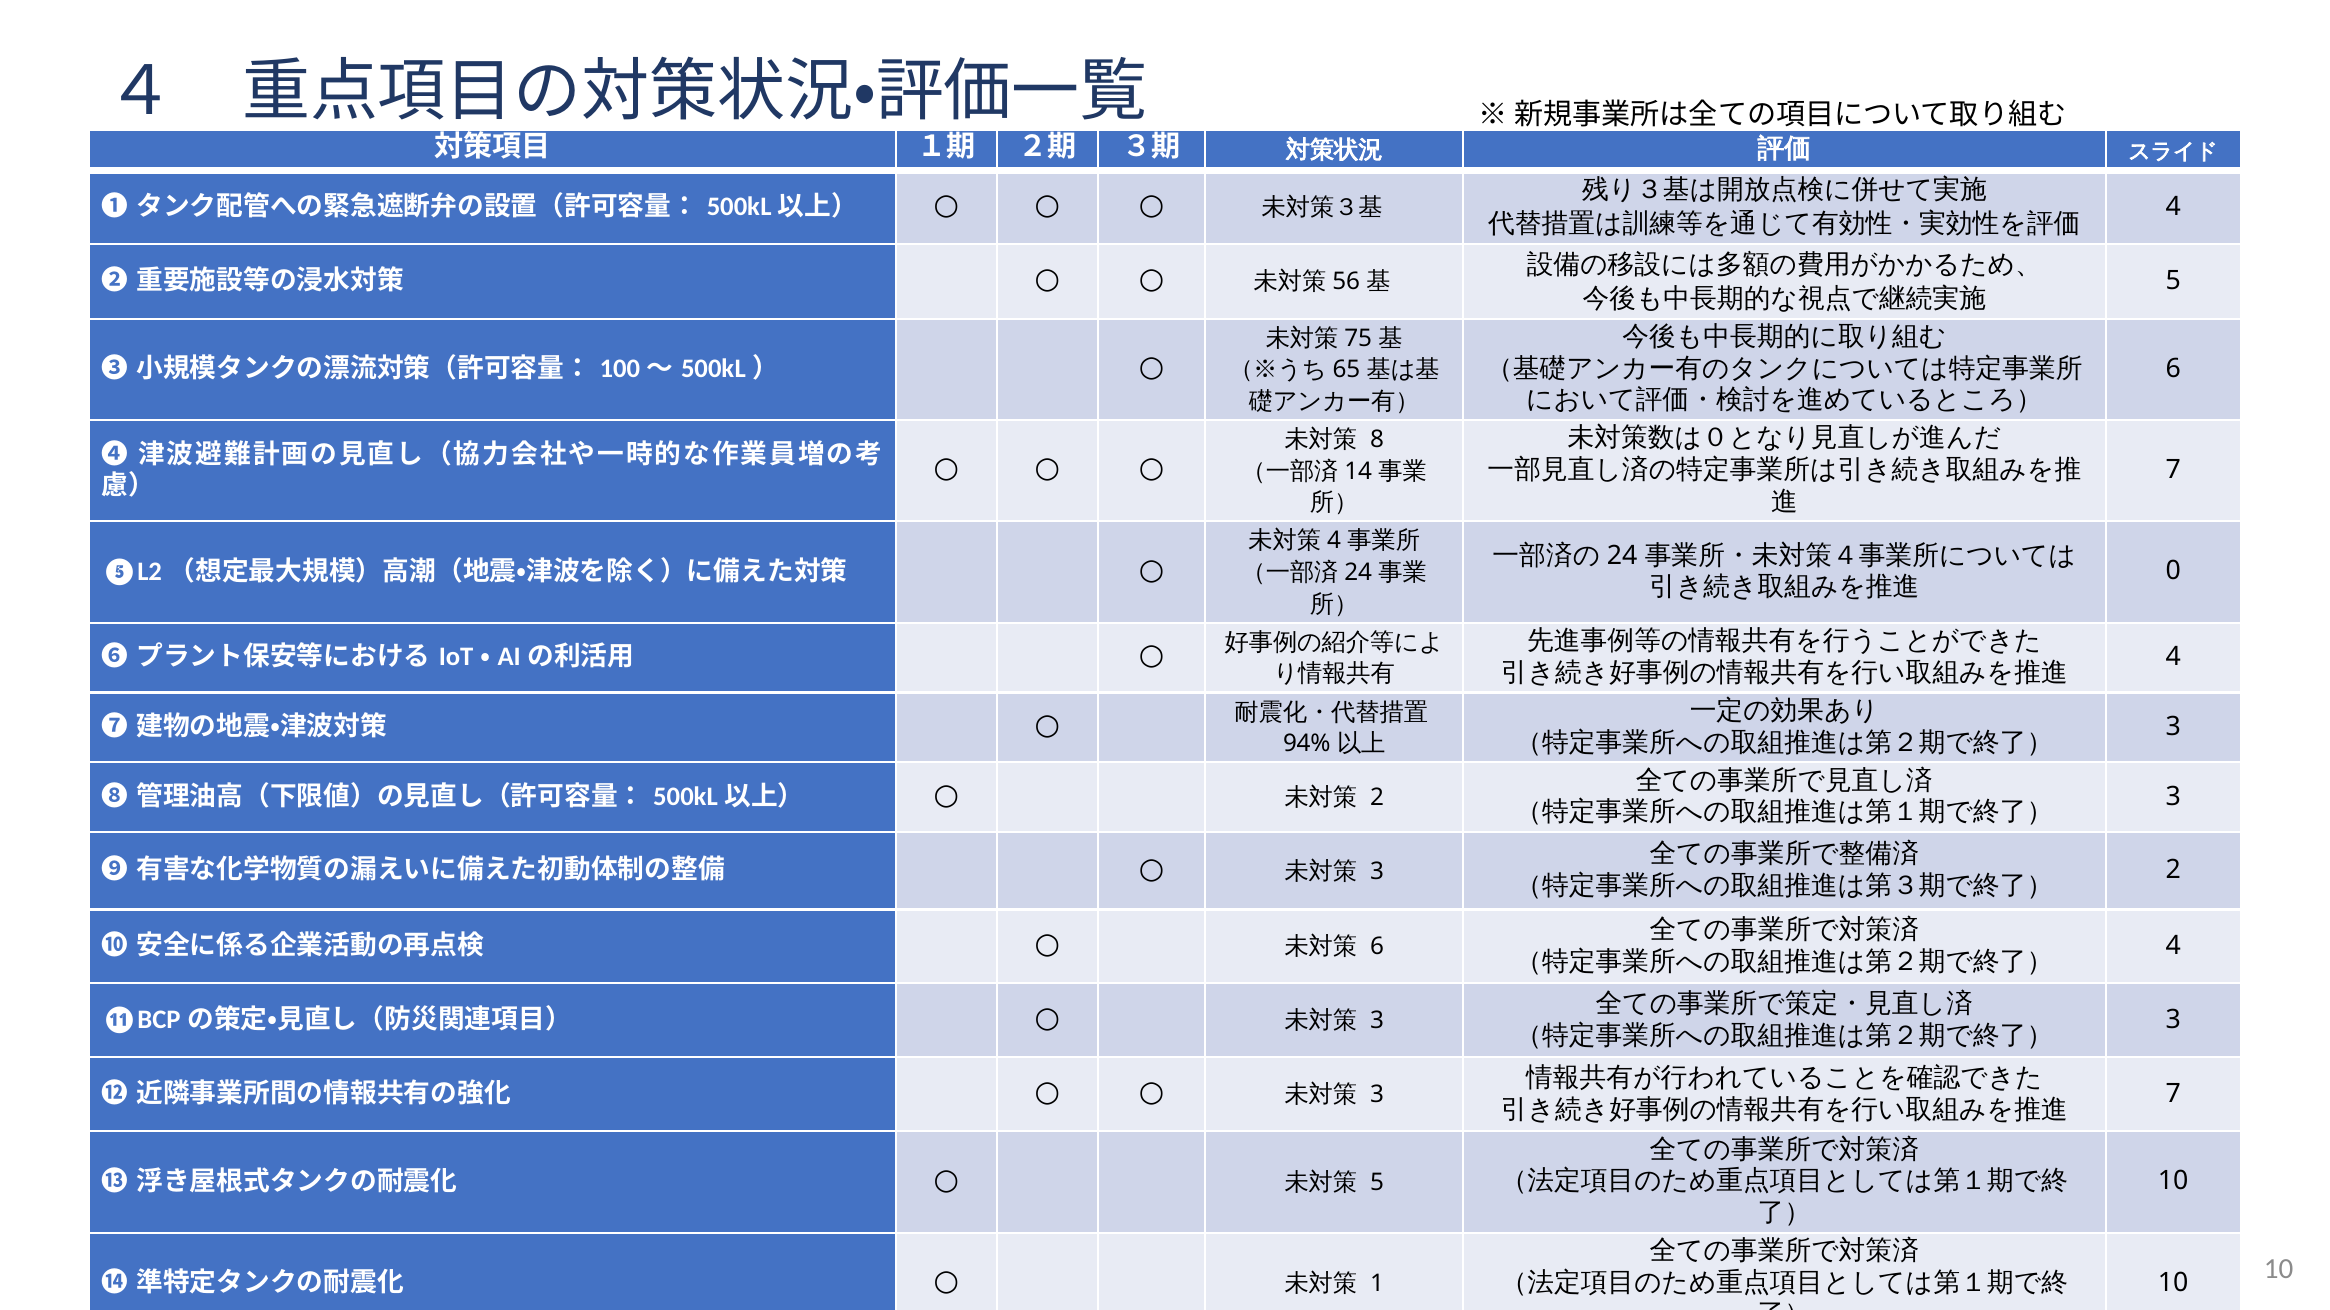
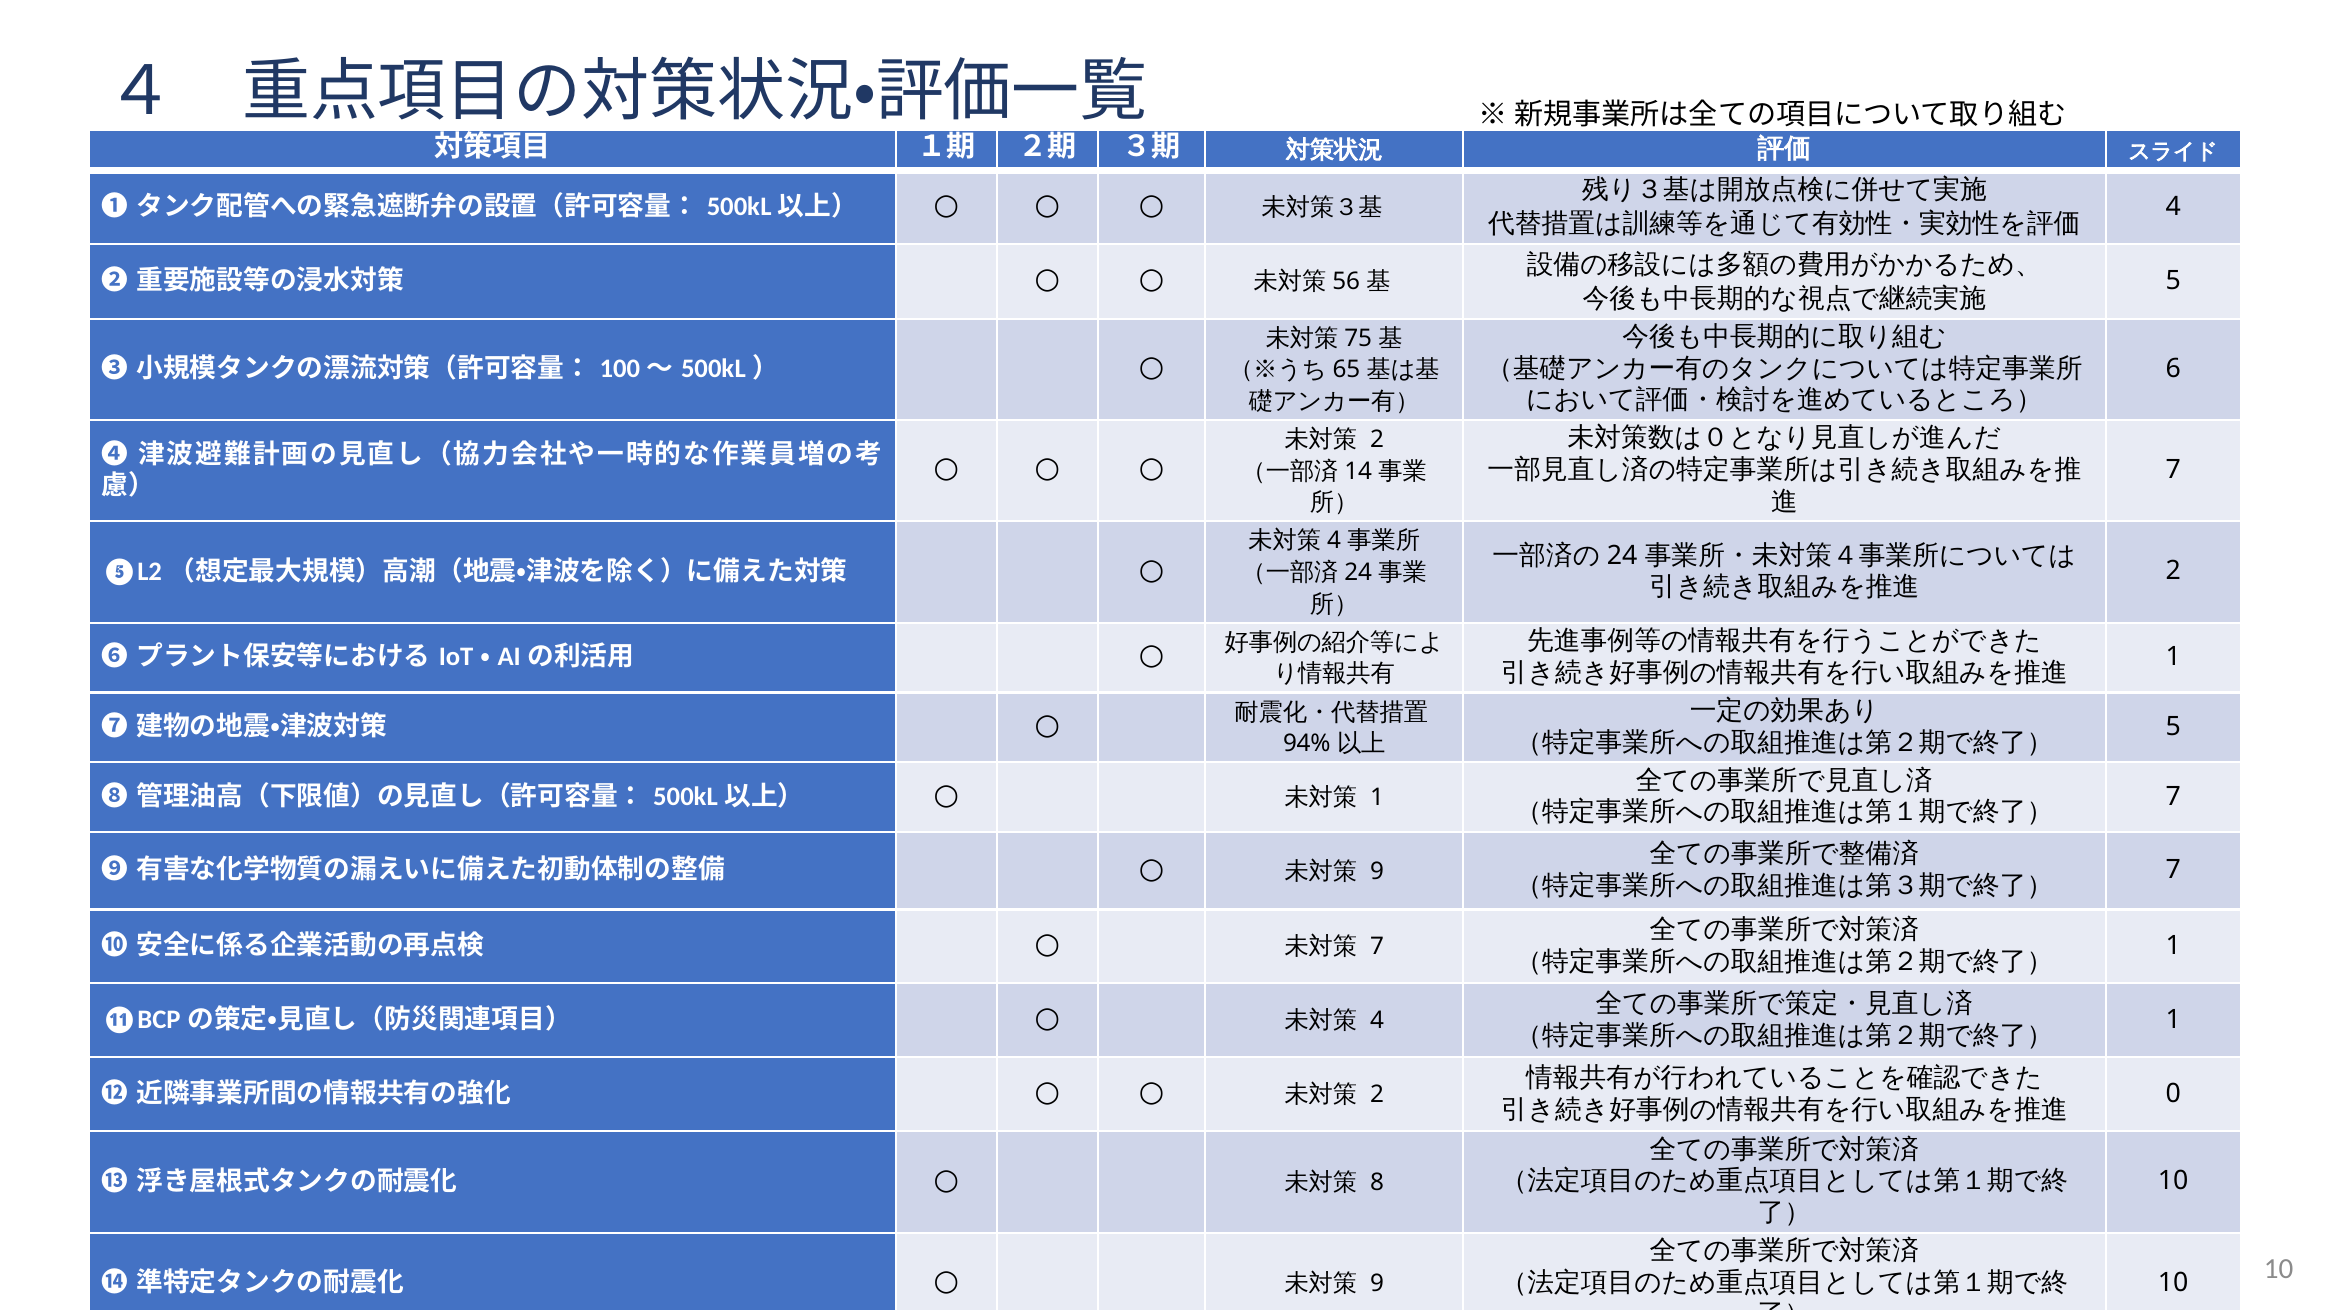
8 at (1377, 440): 8 -> 2
0 at (2173, 571): 0 -> 2
4 at (2173, 657): 4 -> 1
3 at (2173, 727): 3 -> 5
2 at (1377, 798): 2 -> 1
3 at (2173, 797): 3 -> 7
3 at (1377, 872): 3 -> 9
2 at (2173, 870): 2 -> 7
6 at (1377, 947): 6 -> 7
4 at (2173, 946): 4 -> 1
3 at (1377, 1021): 3 -> 4
3 at (2173, 1020): 3 -> 1
3 at (1377, 1095): 3 -> 2
7 at (2173, 1094): 7 -> 0
5 at (1377, 1183): 5 -> 8
1 at (1377, 1284): 1 -> 9
